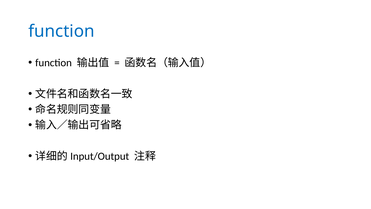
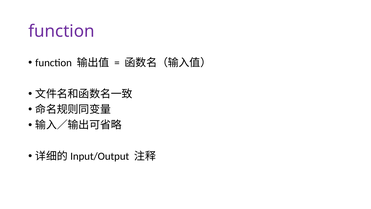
function at (61, 31) colour: blue -> purple
